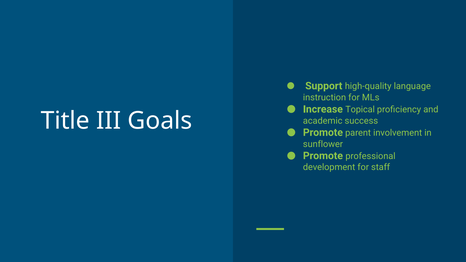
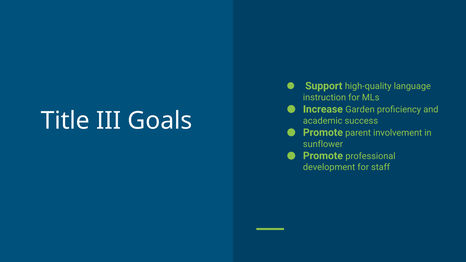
Topical: Topical -> Garden
